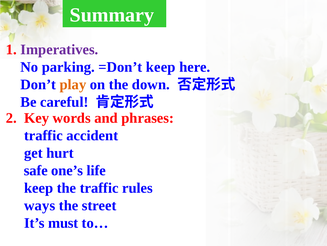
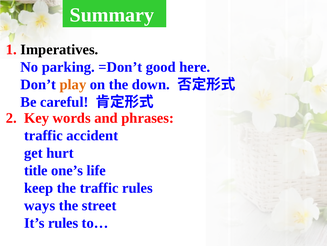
Imperatives colour: purple -> black
=Don’t keep: keep -> good
safe: safe -> title
It’s must: must -> rules
